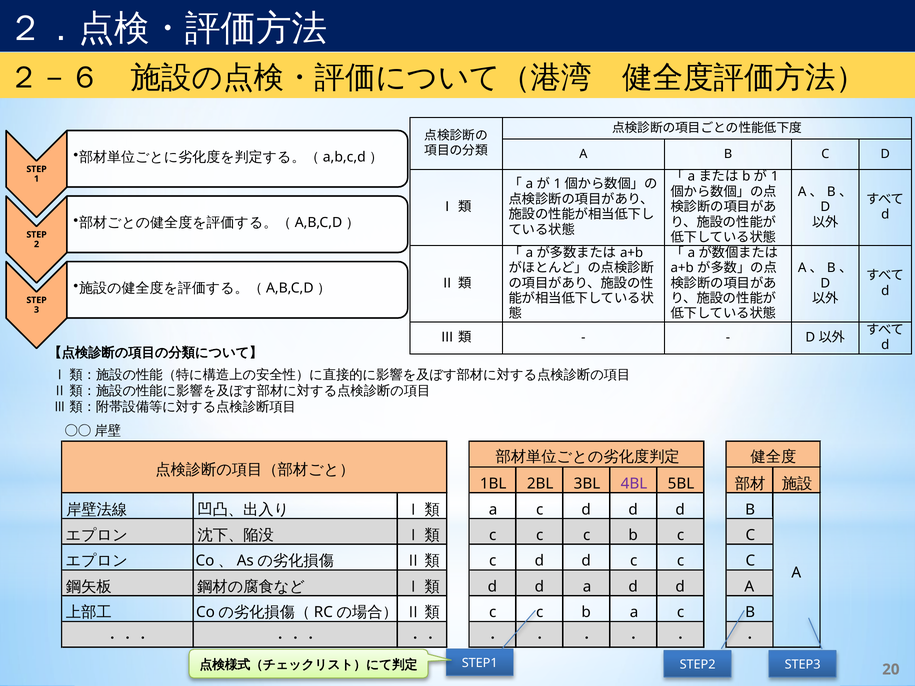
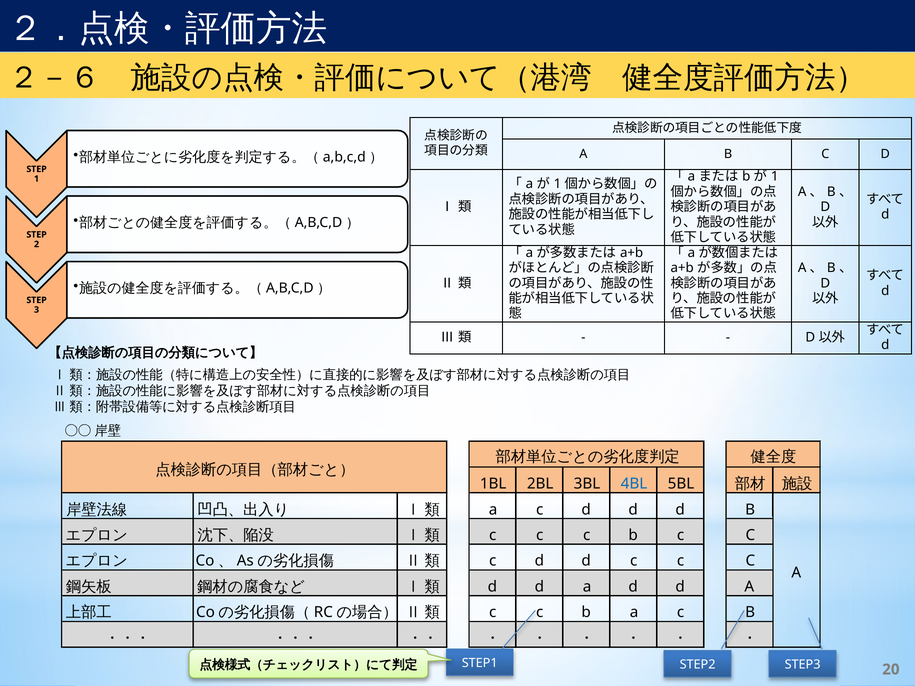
4BL colour: purple -> blue
